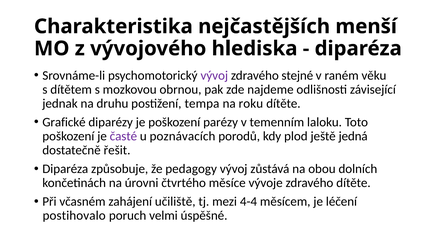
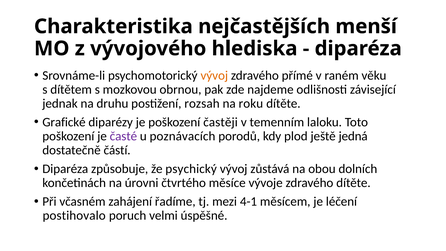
vývoj at (214, 75) colour: purple -> orange
stejné: stejné -> přímé
tempa: tempa -> rozsah
parézy: parézy -> častěji
řešit: řešit -> částí
pedagogy: pedagogy -> psychický
učiliště: učiliště -> řadíme
4-4: 4-4 -> 4-1
